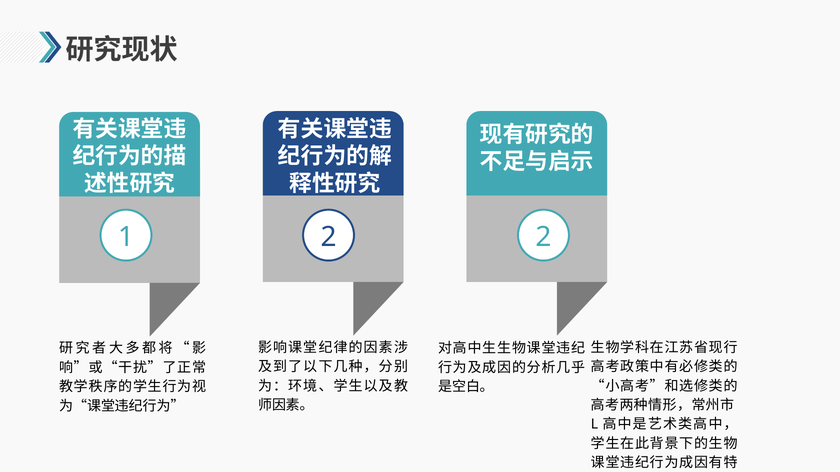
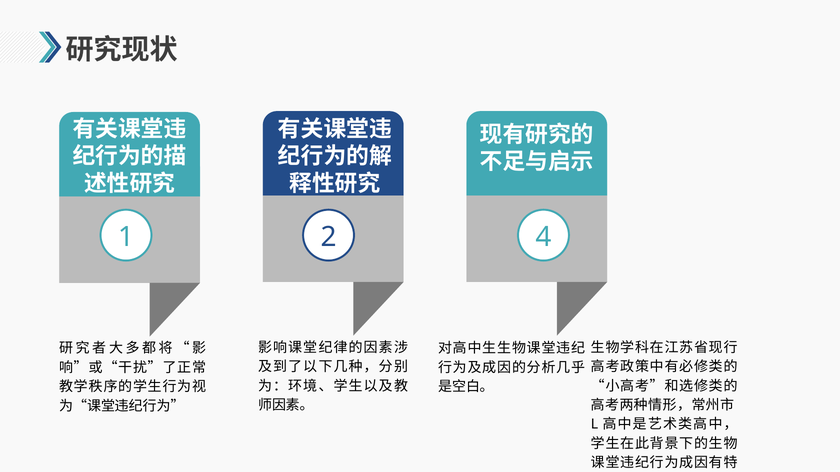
2 2: 2 -> 4
